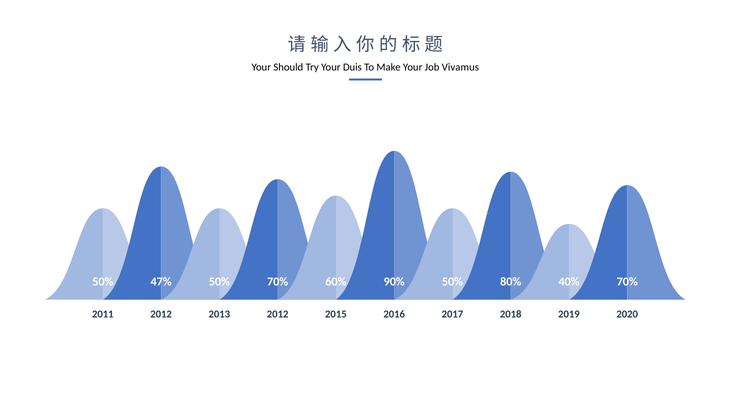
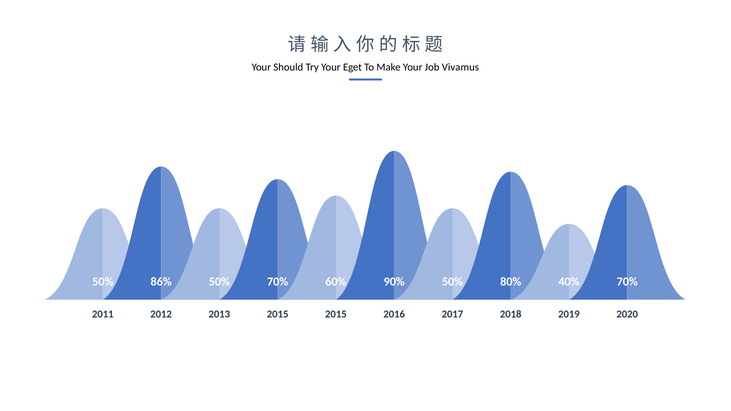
Duis: Duis -> Eget
47%: 47% -> 86%
2013 2012: 2012 -> 2015
